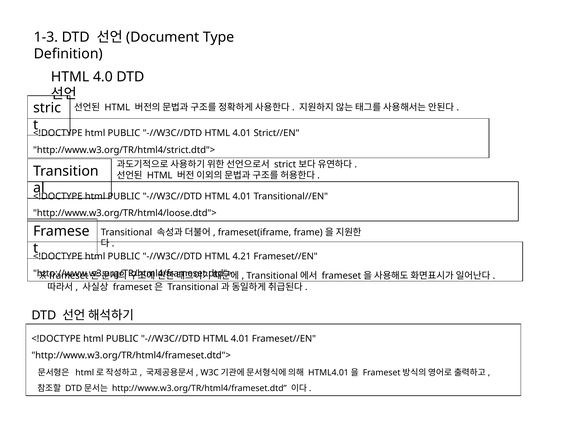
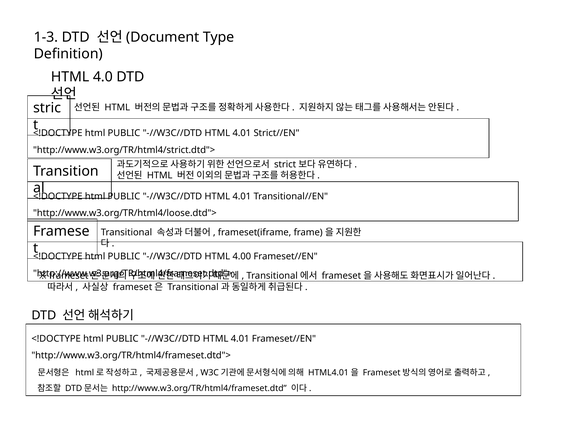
4.21: 4.21 -> 4.00
